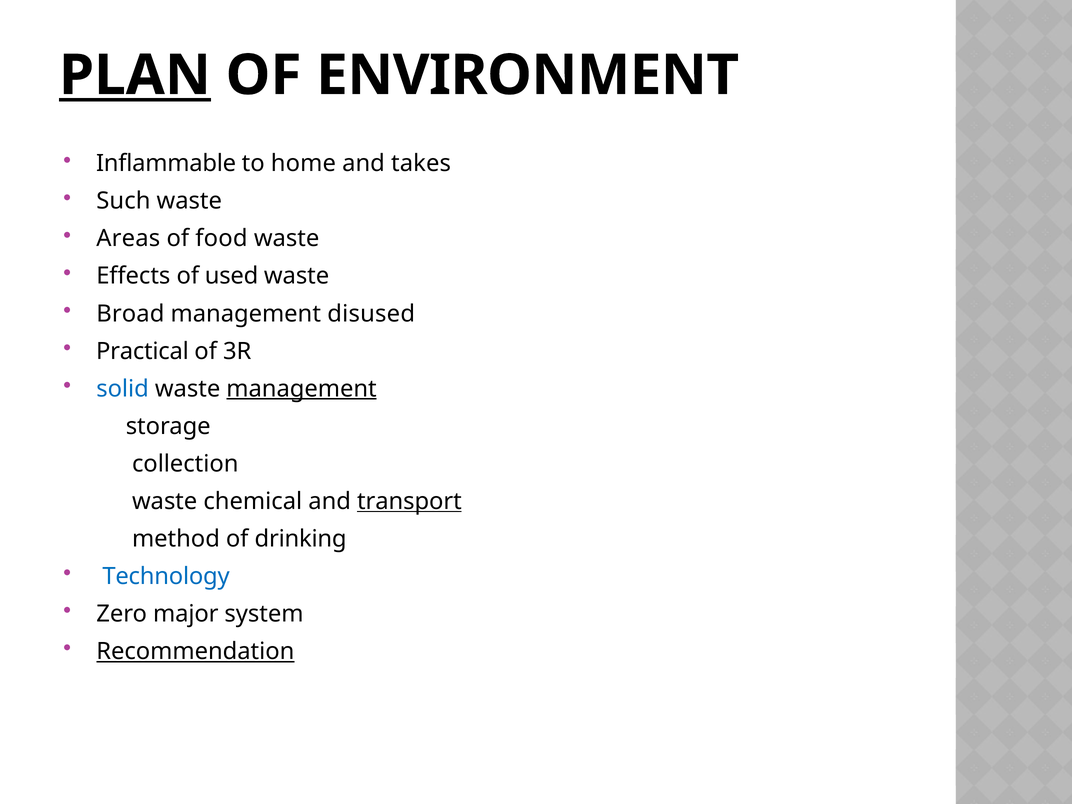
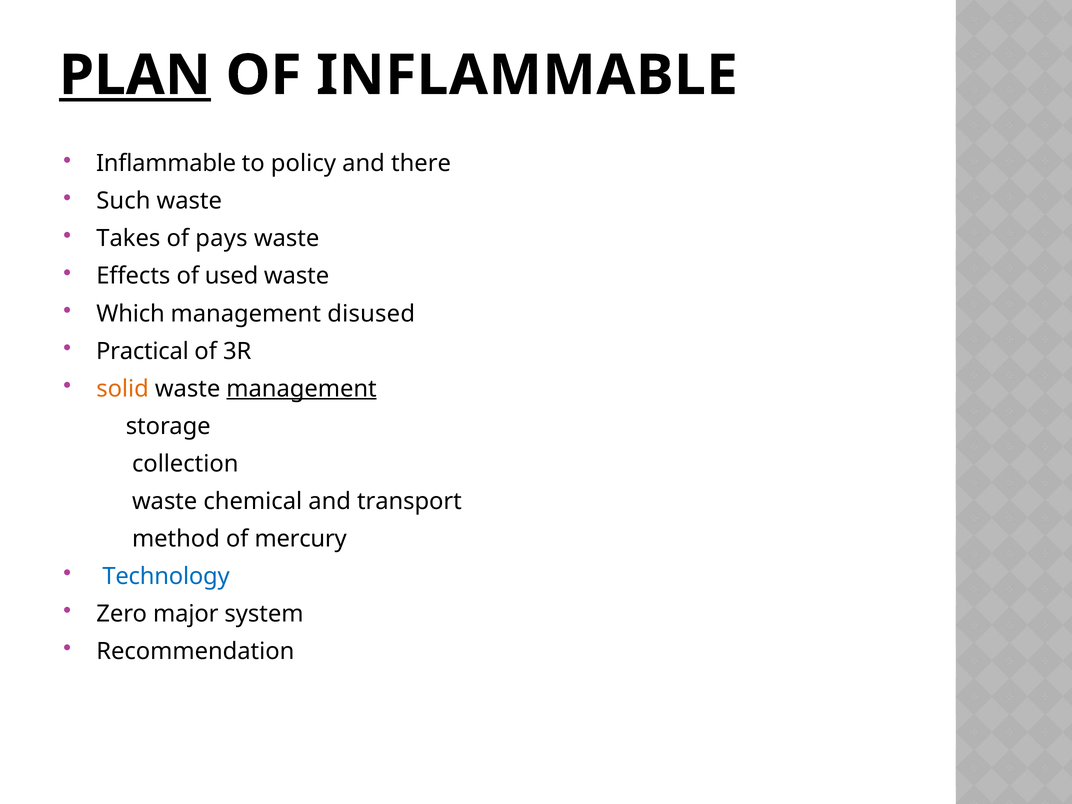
OF ENVIRONMENT: ENVIRONMENT -> INFLAMMABLE
home: home -> policy
takes: takes -> there
Areas: Areas -> Takes
food: food -> pays
Broad: Broad -> Which
solid colour: blue -> orange
transport underline: present -> none
drinking: drinking -> mercury
Recommendation underline: present -> none
